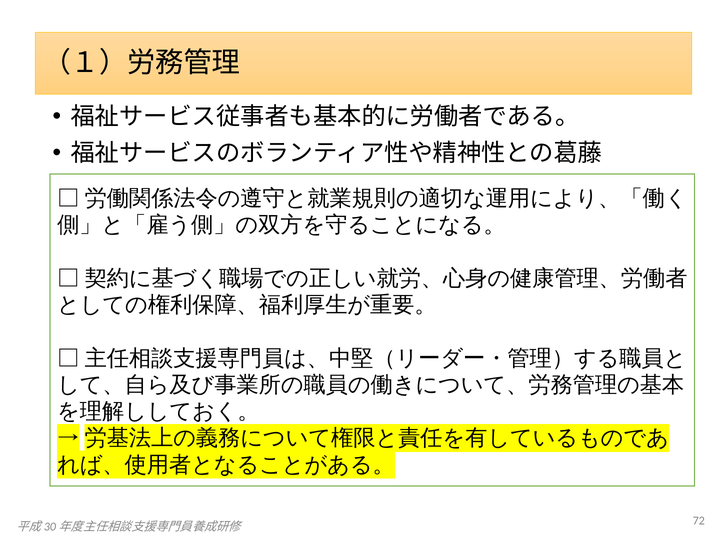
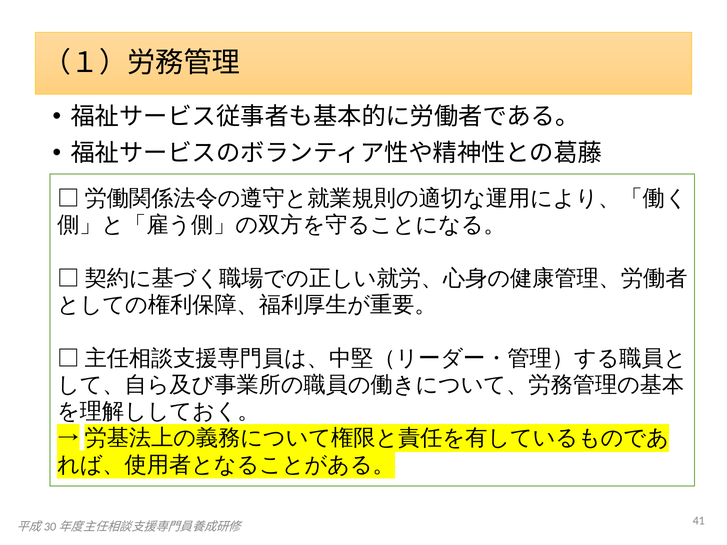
72: 72 -> 41
